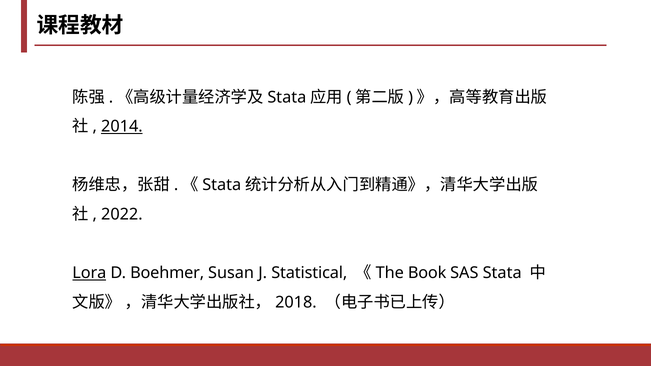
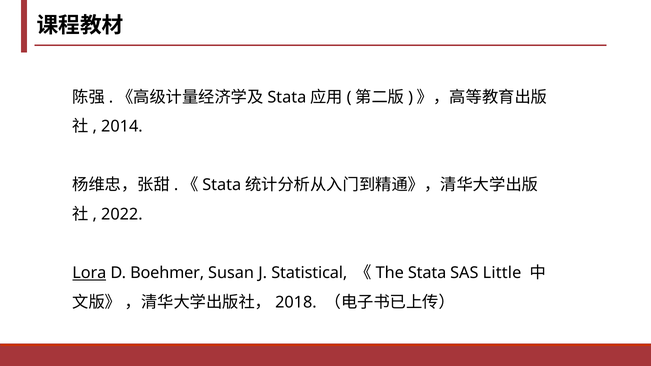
2014 underline: present -> none
Book at (427, 273): Book -> Stata
SAS Stata: Stata -> Little
